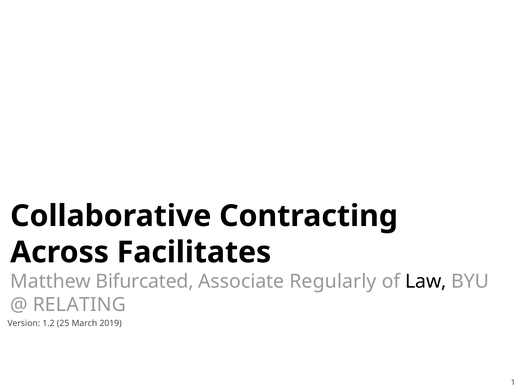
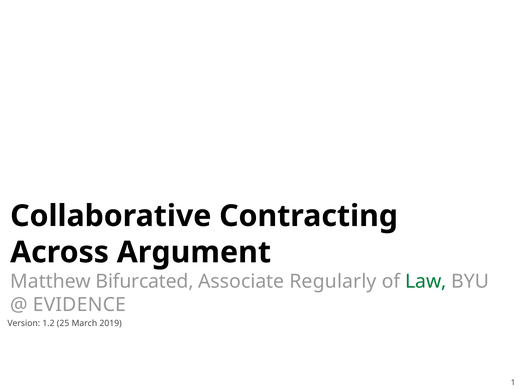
Facilitates: Facilitates -> Argument
Law colour: black -> green
RELATING: RELATING -> EVIDENCE
